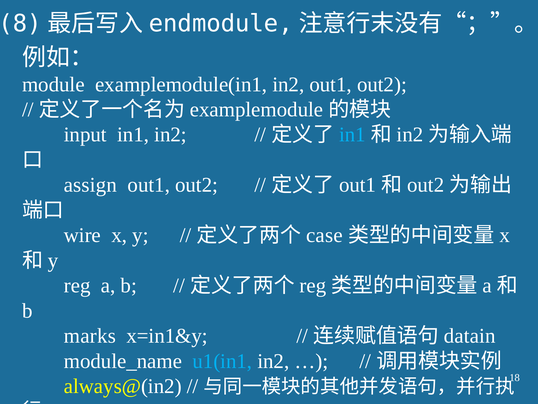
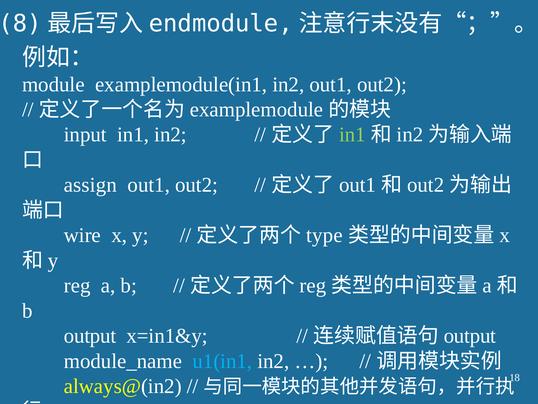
in1 at (352, 135) colour: light blue -> light green
case: case -> type
marks at (90, 336): marks -> output
datain at (470, 336): datain -> output
